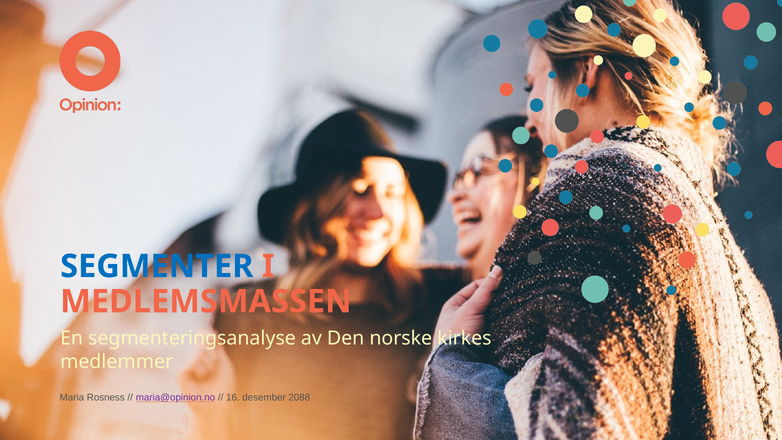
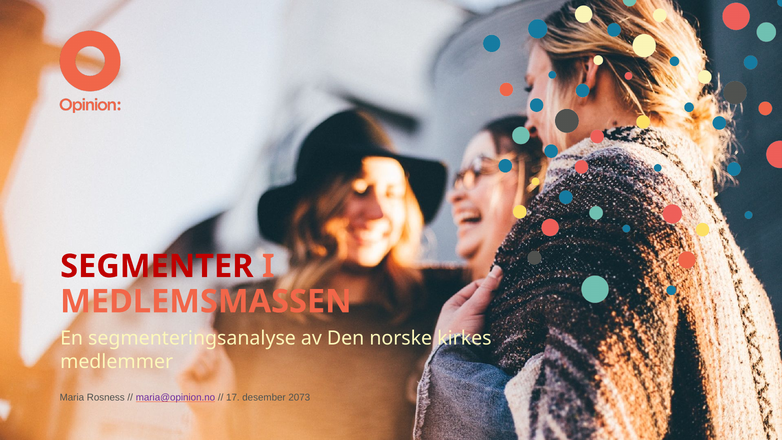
SEGMENTER colour: blue -> red
16: 16 -> 17
2088: 2088 -> 2073
